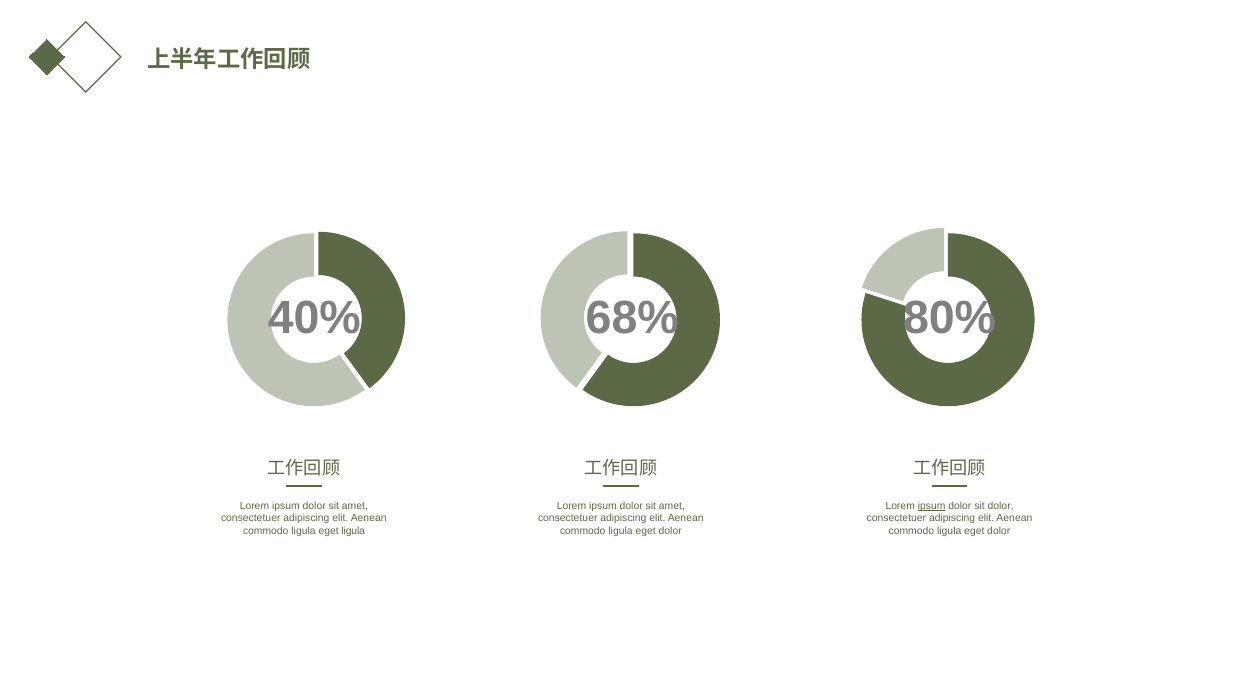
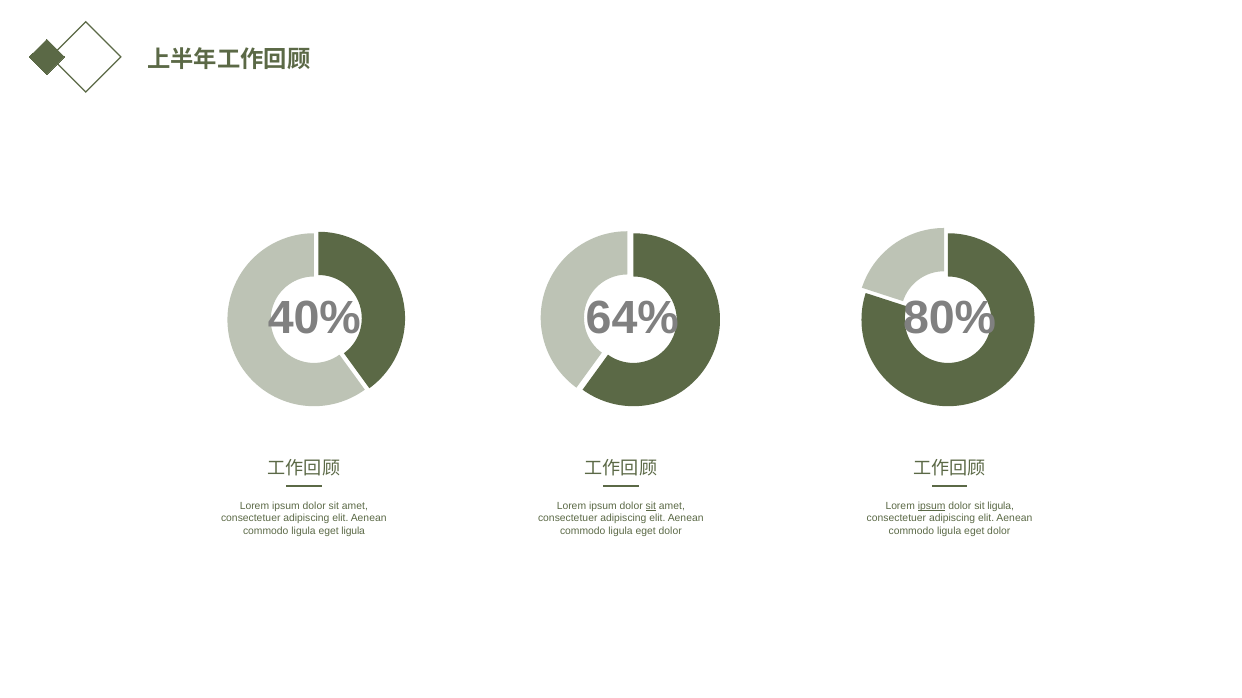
68%: 68% -> 64%
sit at (651, 506) underline: none -> present
sit dolor: dolor -> ligula
